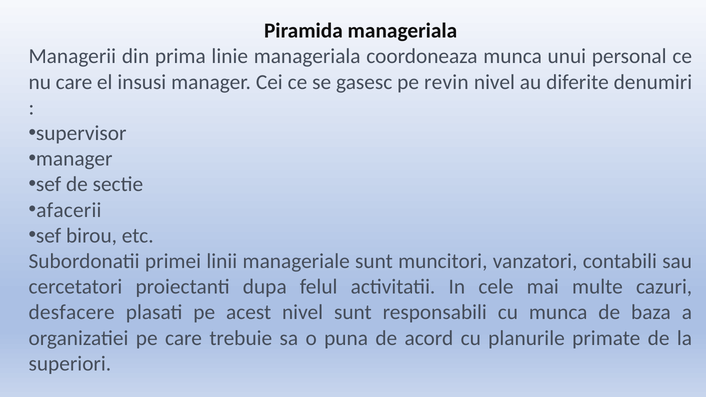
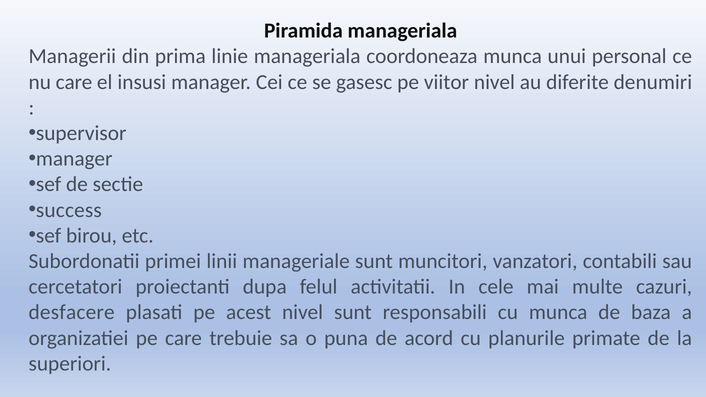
revin: revin -> viitor
afacerii: afacerii -> success
